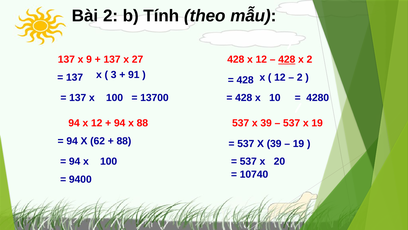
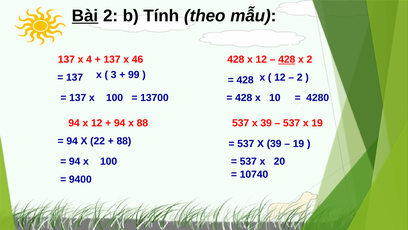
Bài underline: none -> present
9: 9 -> 4
27: 27 -> 46
91: 91 -> 99
62: 62 -> 22
